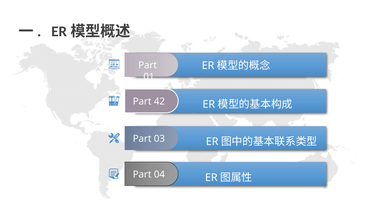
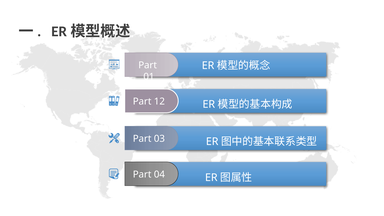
42: 42 -> 12
